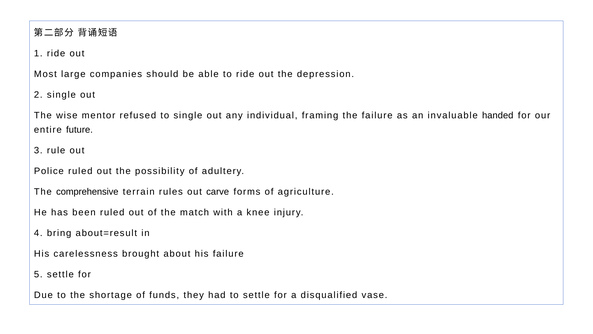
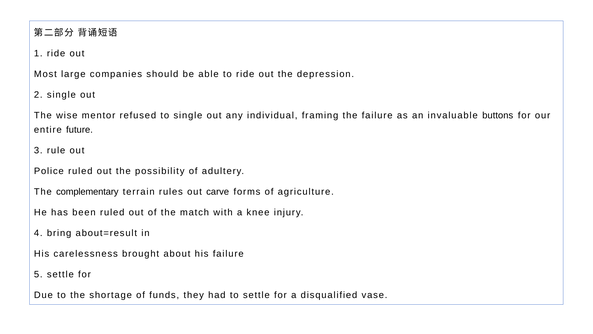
handed: handed -> buttons
comprehensive: comprehensive -> complementary
